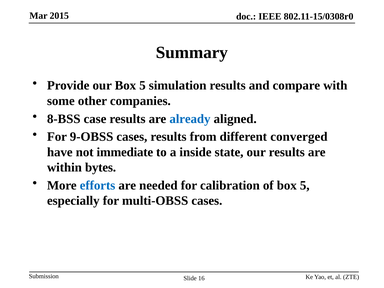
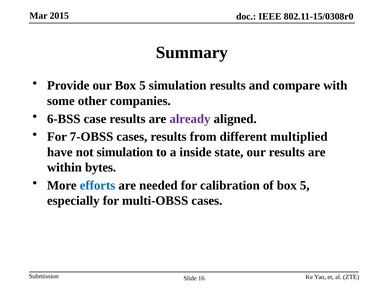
8-BSS: 8-BSS -> 6-BSS
already colour: blue -> purple
9-OBSS: 9-OBSS -> 7-OBSS
converged: converged -> multiplied
not immediate: immediate -> simulation
